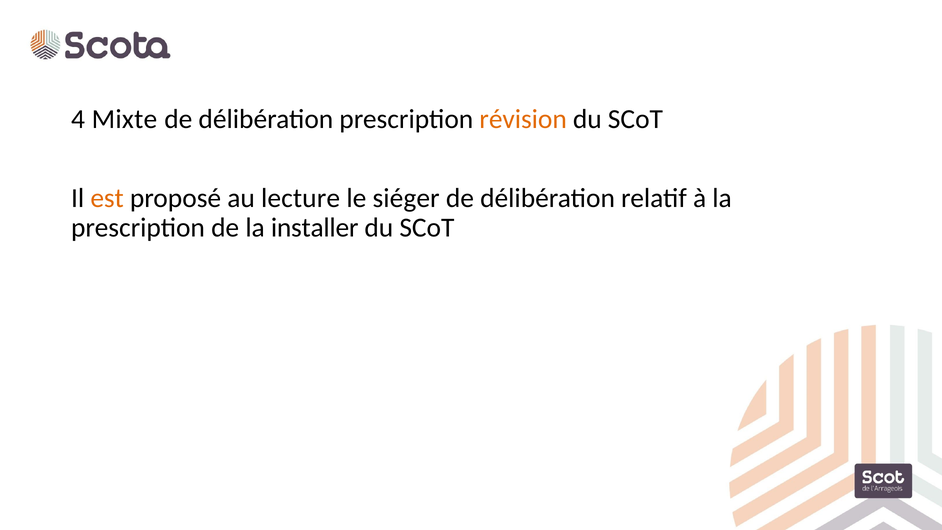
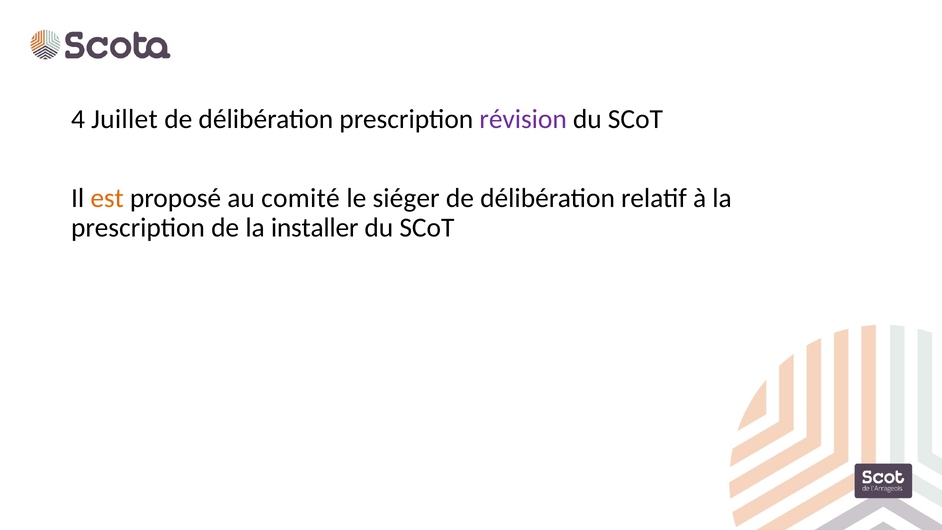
Mixte: Mixte -> Juillet
révision colour: orange -> purple
lecture: lecture -> comité
